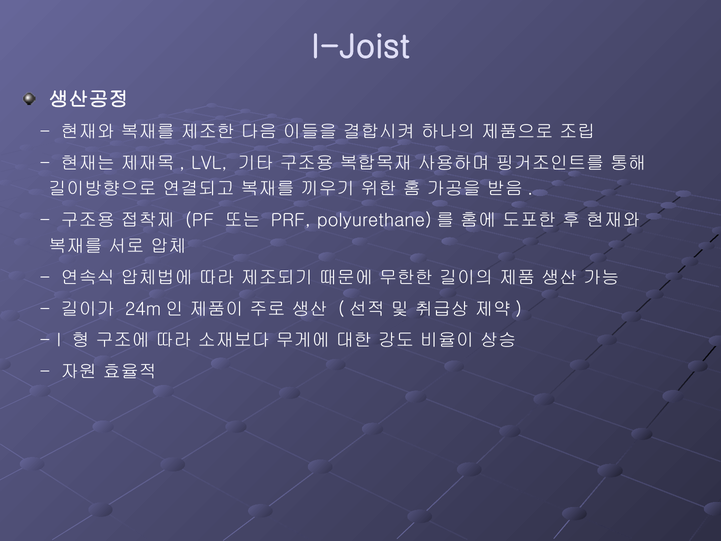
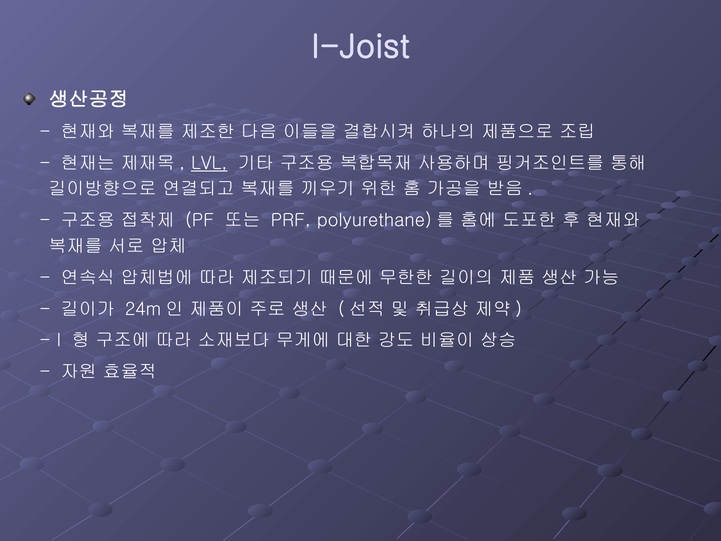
LVL underline: none -> present
